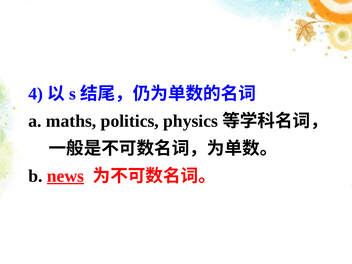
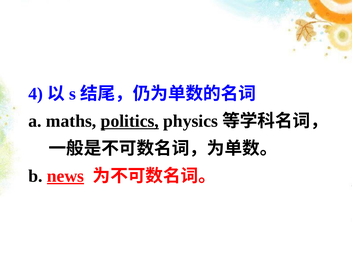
politics underline: none -> present
